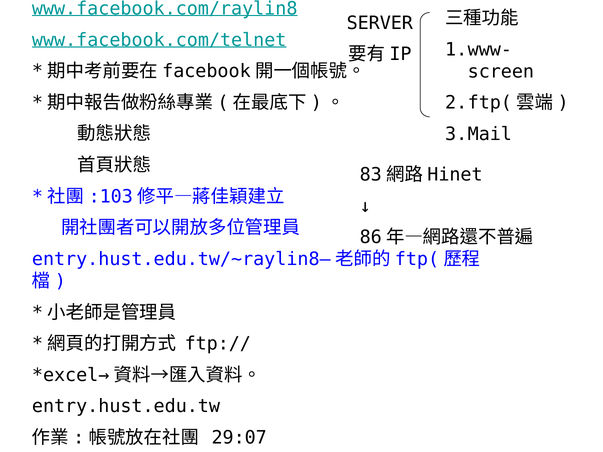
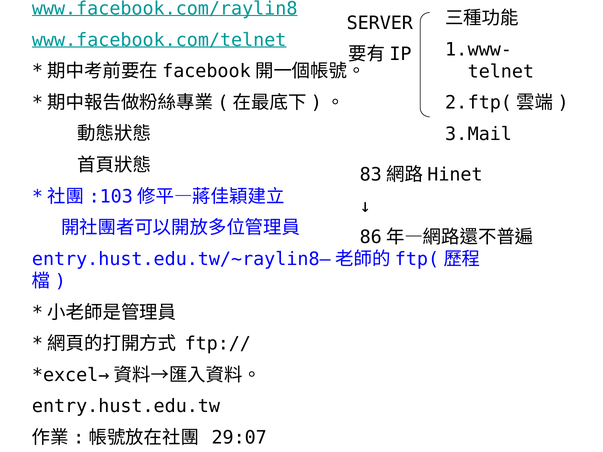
screen: screen -> telnet
